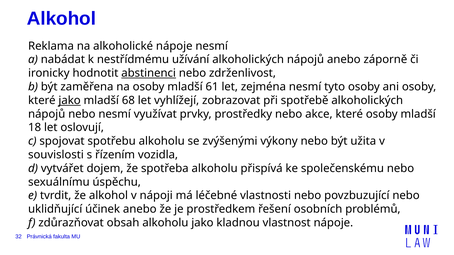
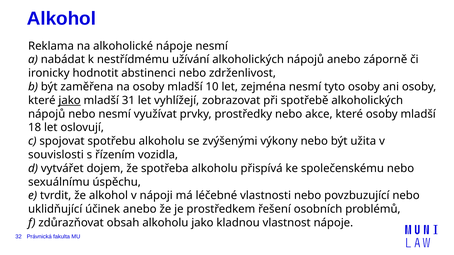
abstinenci underline: present -> none
61: 61 -> 10
68: 68 -> 31
